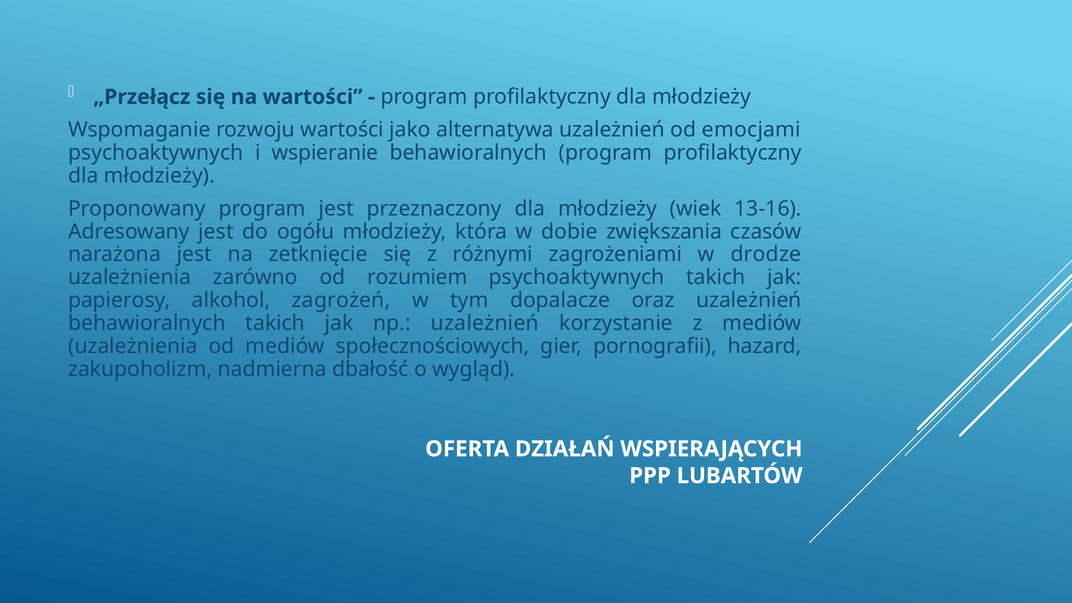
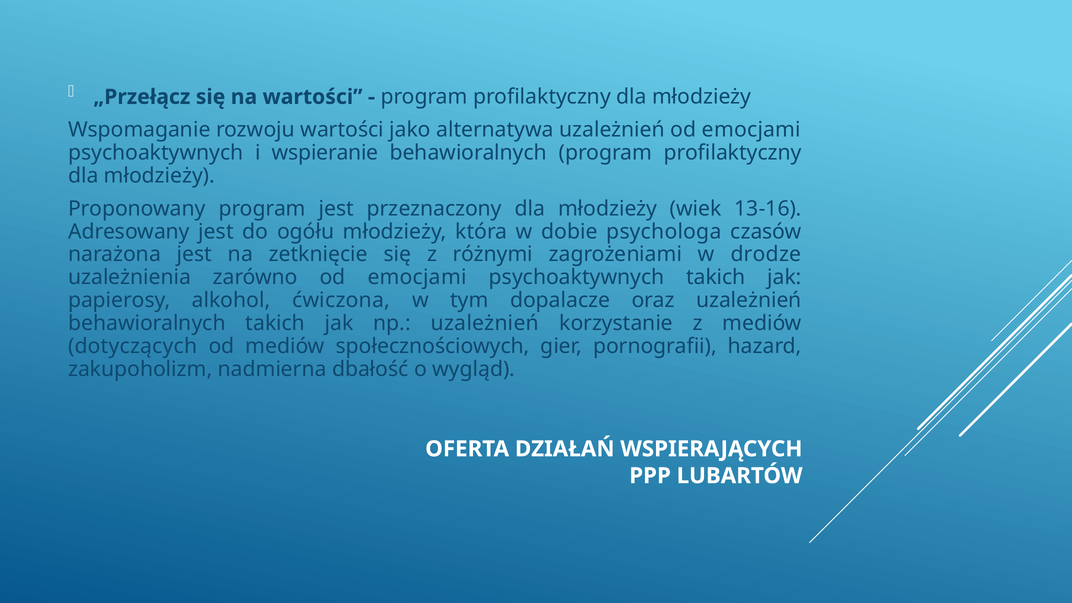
zwiększania: zwiększania -> psychologa
zarówno od rozumiem: rozumiem -> emocjami
zagrożeń: zagrożeń -> ćwiczona
uzależnienia at (133, 346): uzależnienia -> dotyczących
